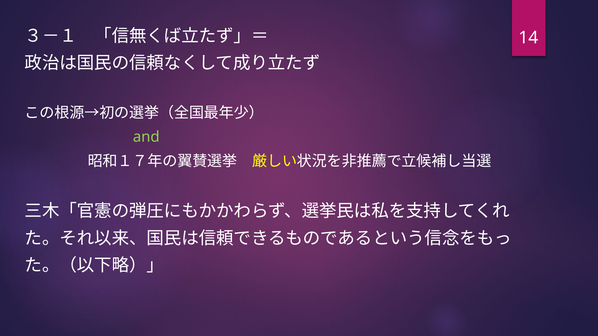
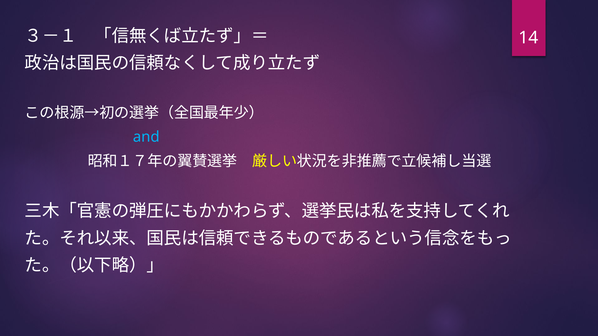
and colour: light green -> light blue
